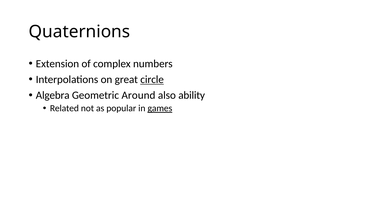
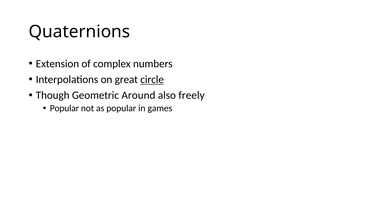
Algebra: Algebra -> Though
ability: ability -> freely
Related at (64, 108): Related -> Popular
games underline: present -> none
